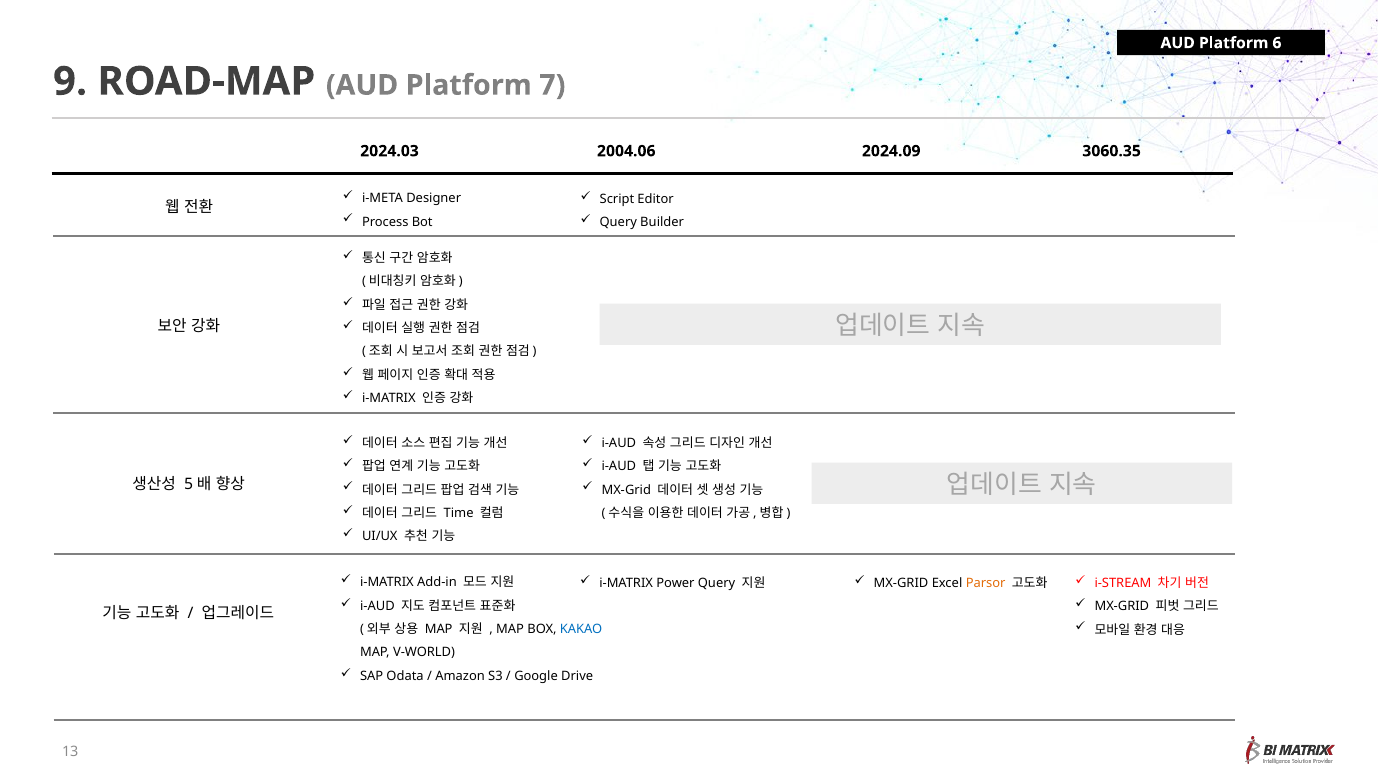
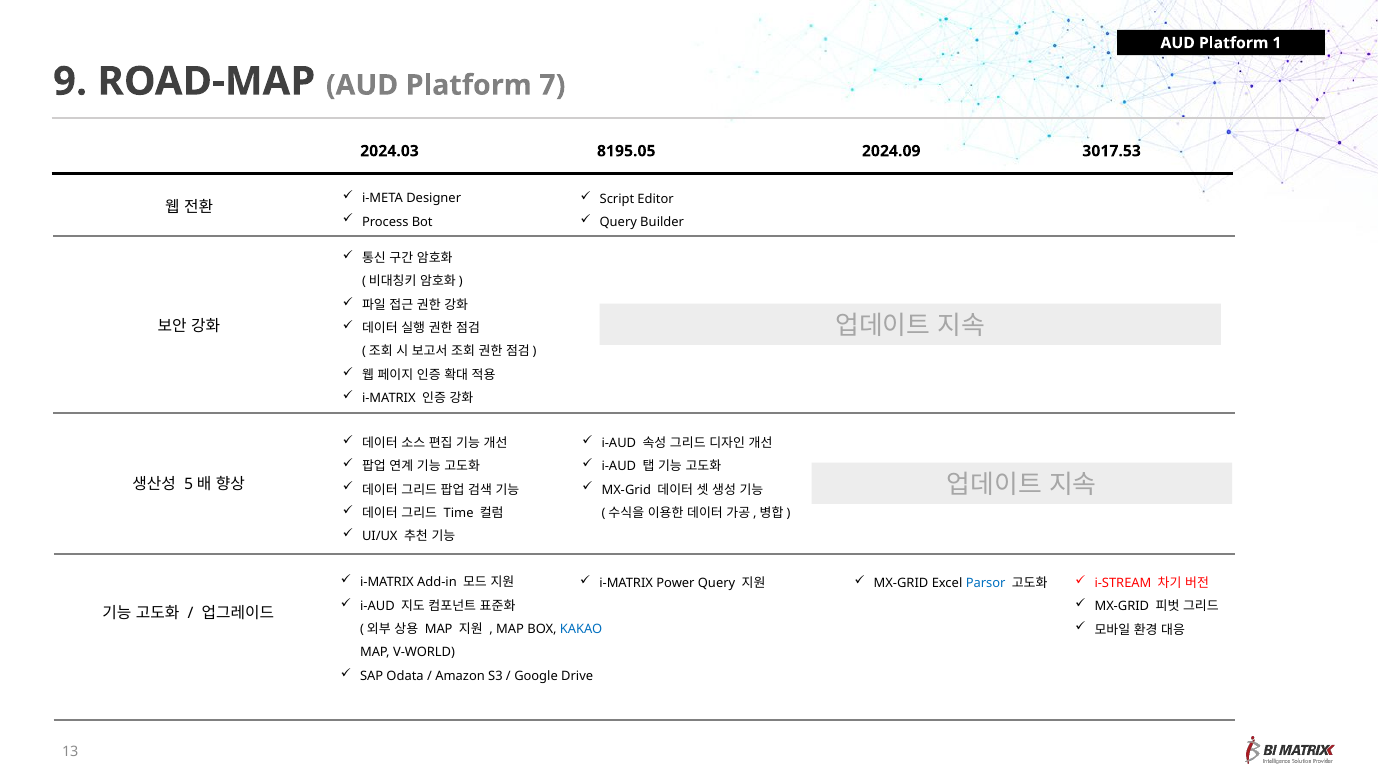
6: 6 -> 1
2004.06: 2004.06 -> 8195.05
3060.35: 3060.35 -> 3017.53
Parsor colour: orange -> blue
